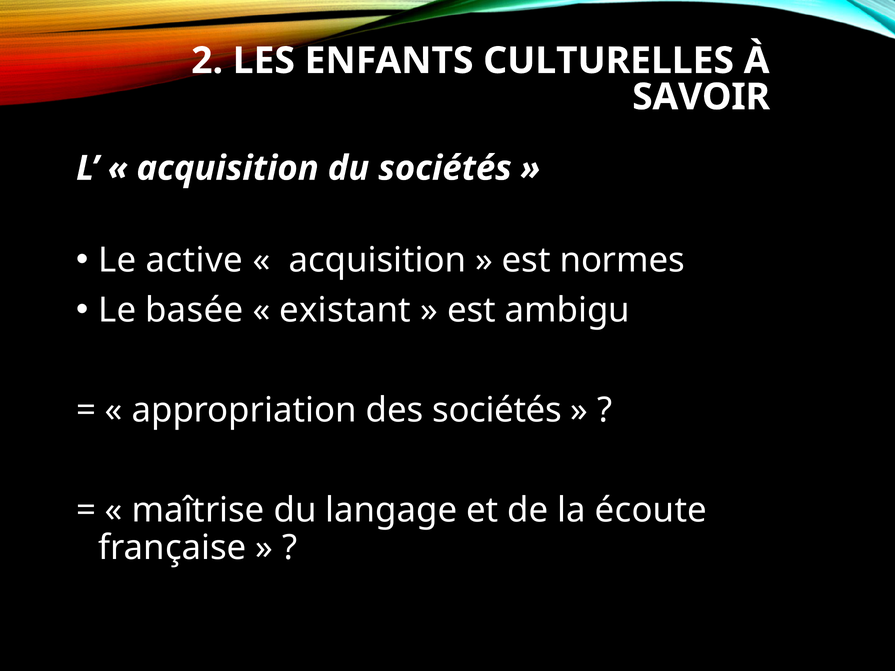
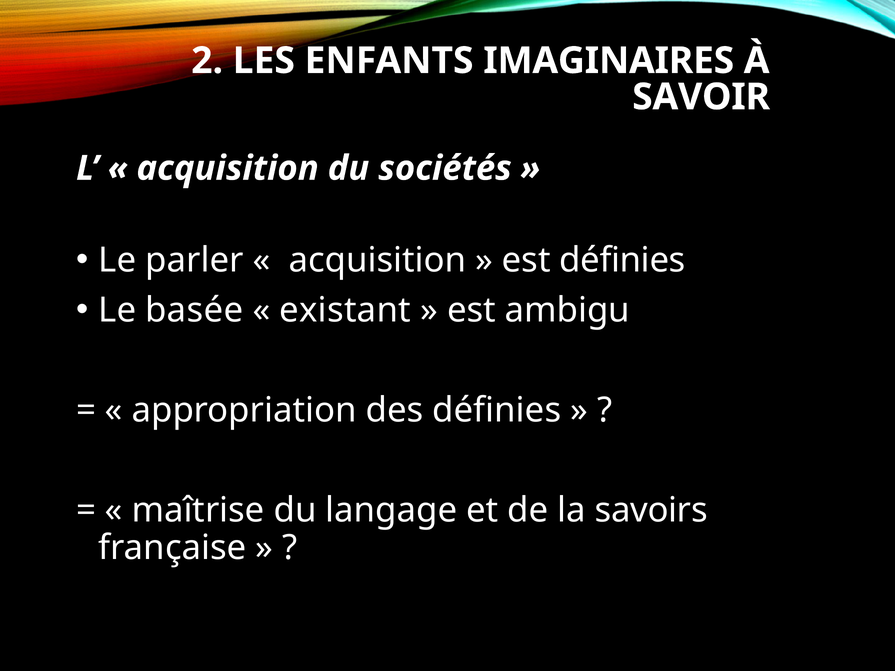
CULTURELLES: CULTURELLES -> IMAGINAIRES
active: active -> parler
est normes: normes -> définies
des sociétés: sociétés -> définies
écoute: écoute -> savoirs
